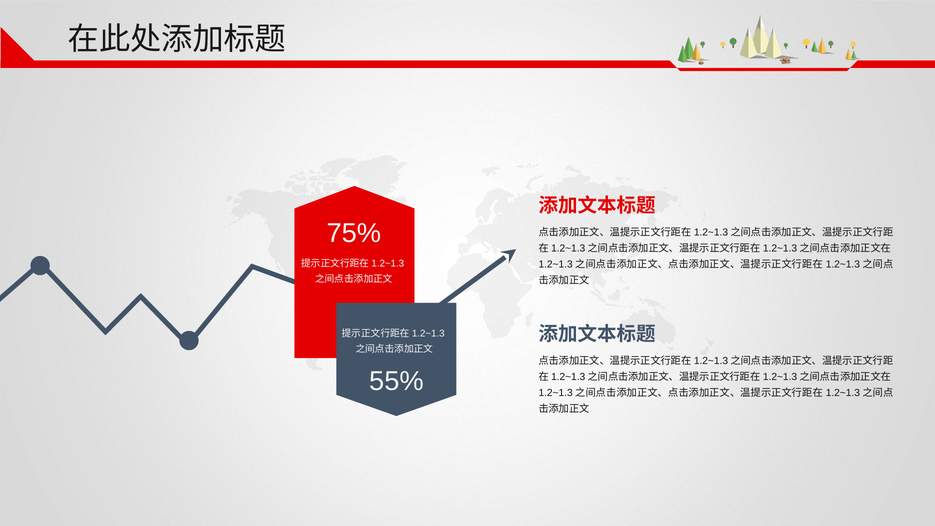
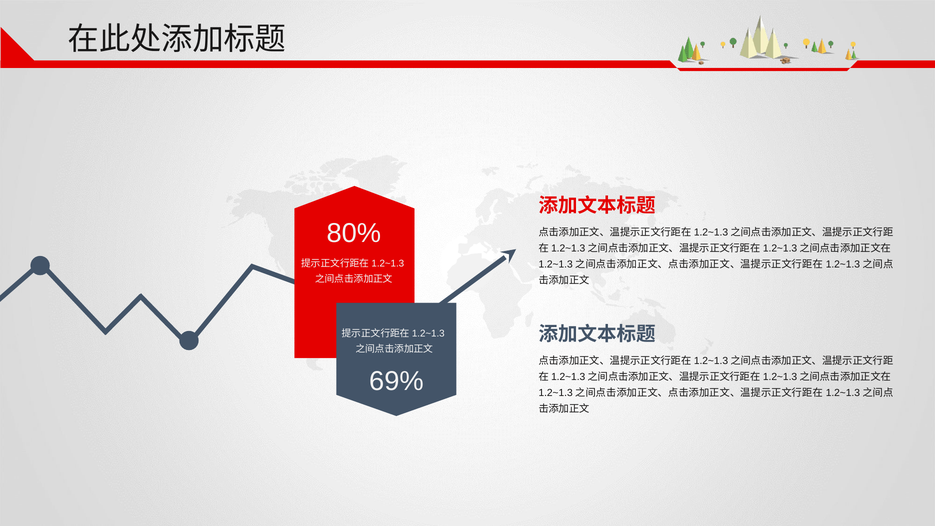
75%: 75% -> 80%
55%: 55% -> 69%
